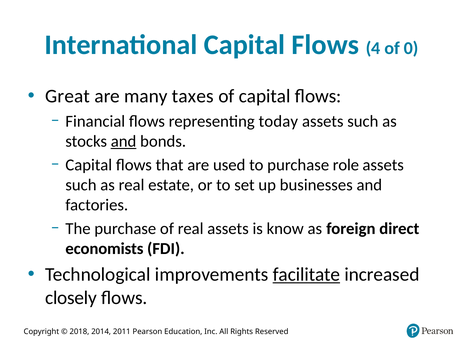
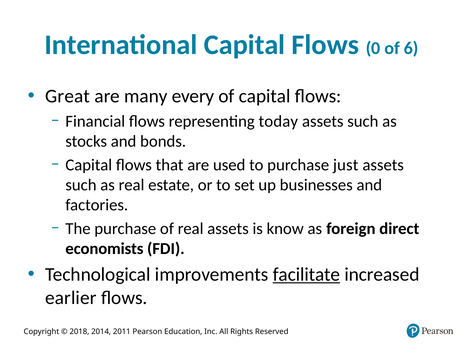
4: 4 -> 0
0: 0 -> 6
taxes: taxes -> every
and at (124, 141) underline: present -> none
role: role -> just
closely: closely -> earlier
